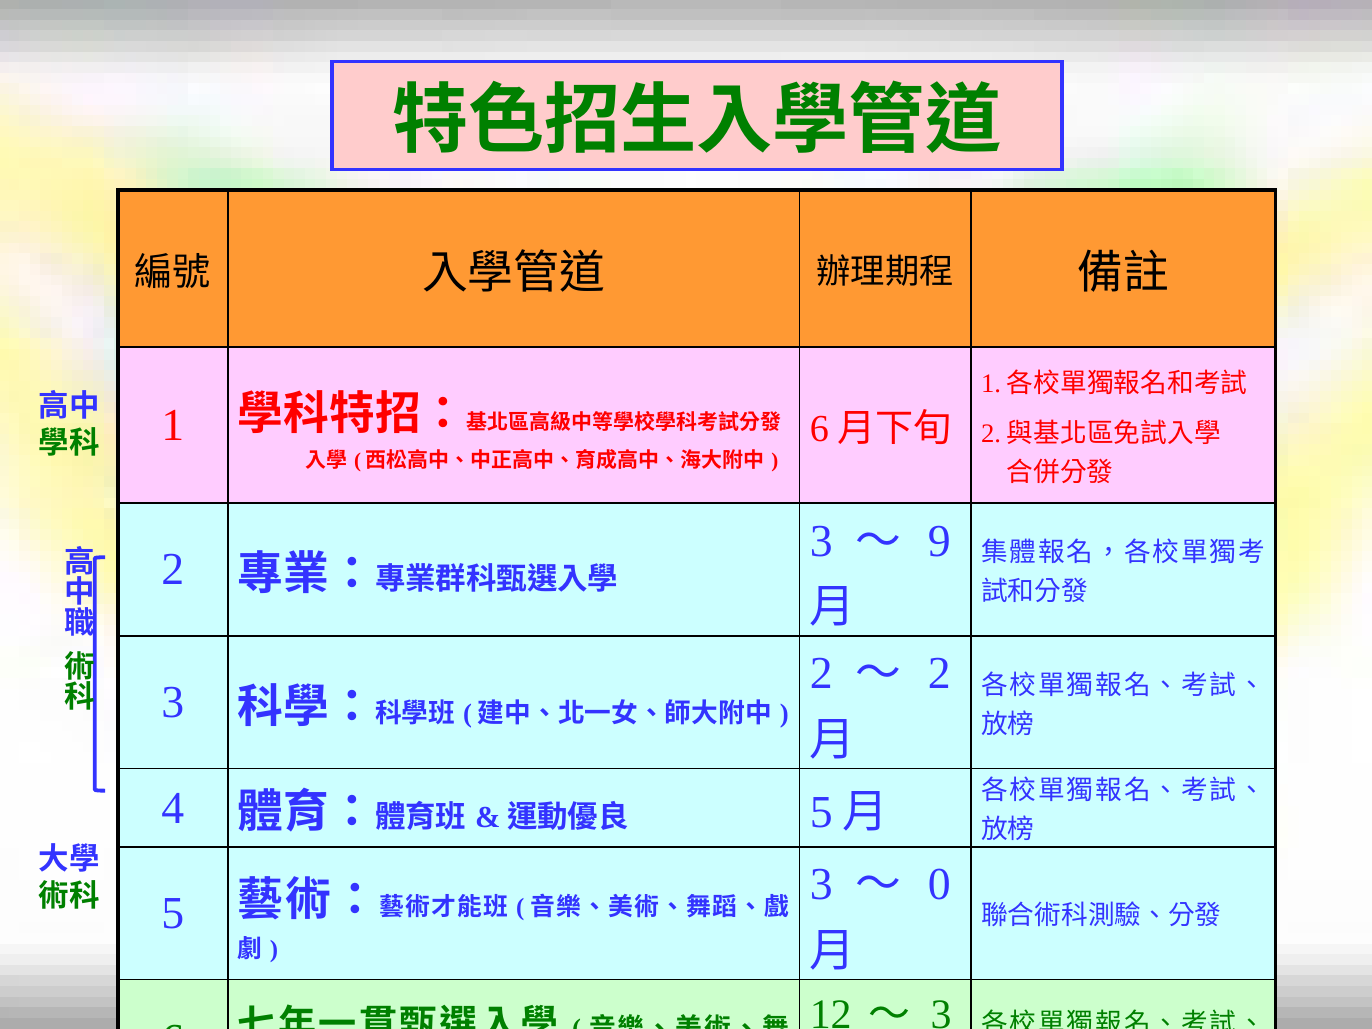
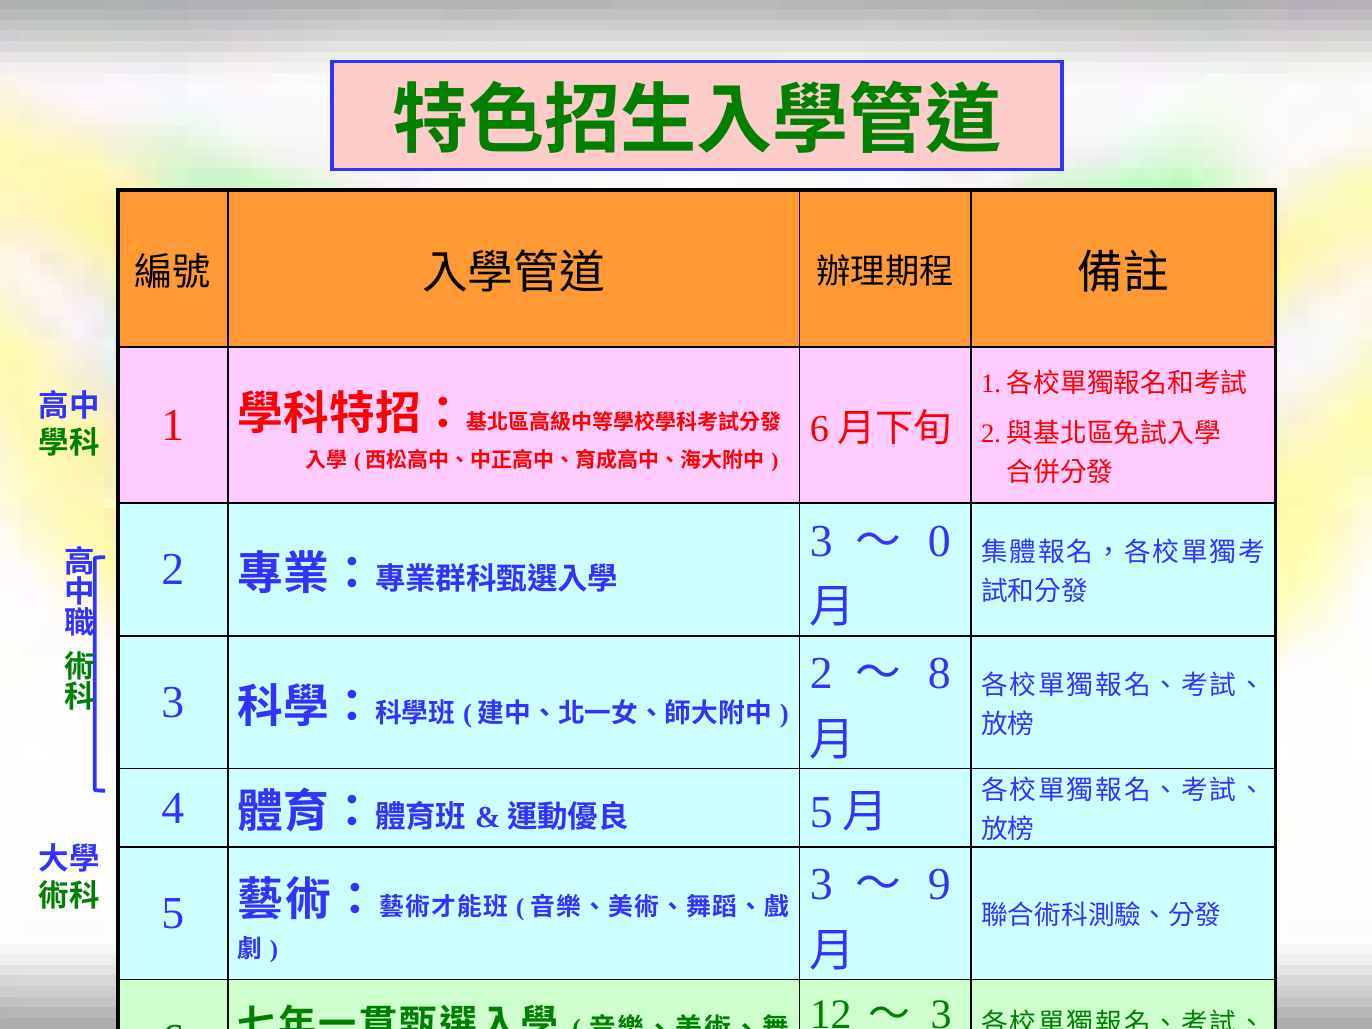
9: 9 -> 0
2 at (939, 674): 2 -> 8
0: 0 -> 9
